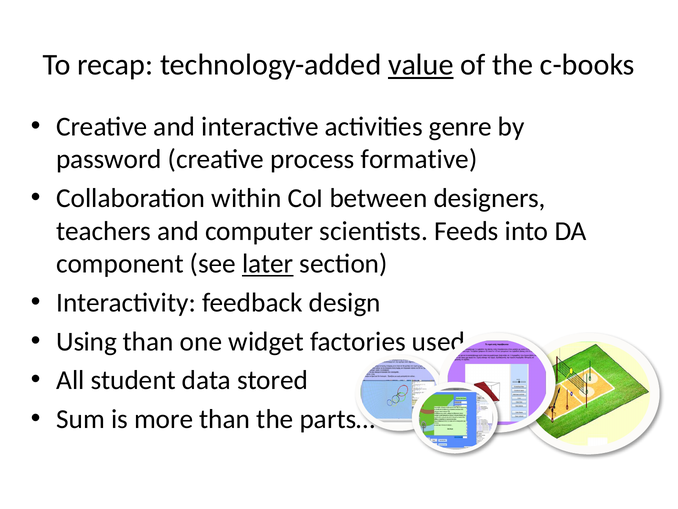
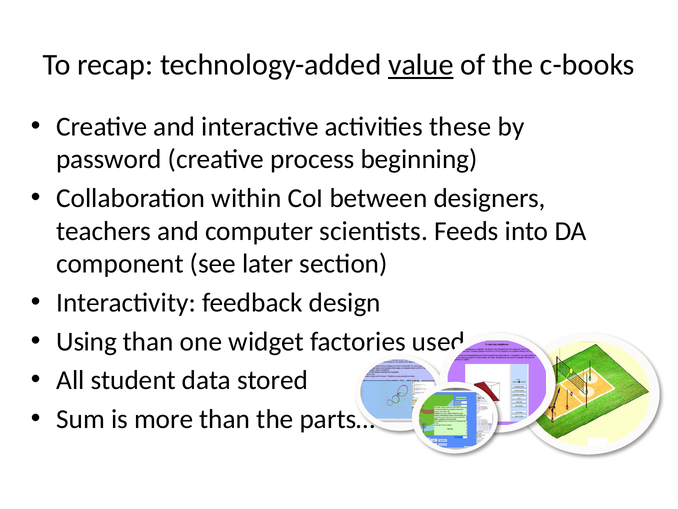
genre: genre -> these
formative: formative -> beginning
later underline: present -> none
